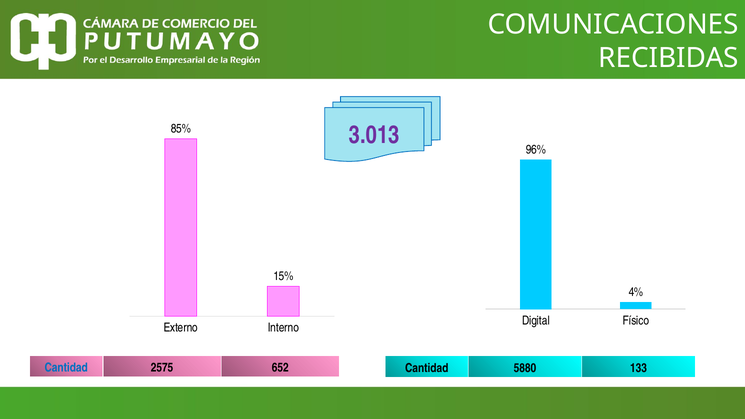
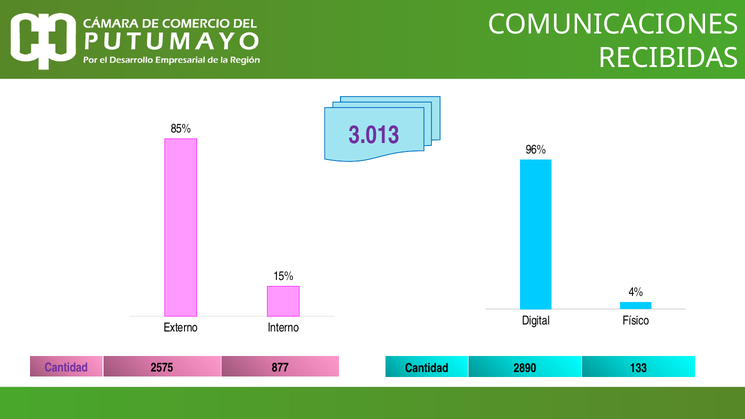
Cantidad at (66, 368) colour: blue -> purple
652: 652 -> 877
5880: 5880 -> 2890
